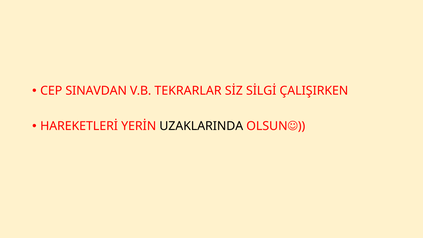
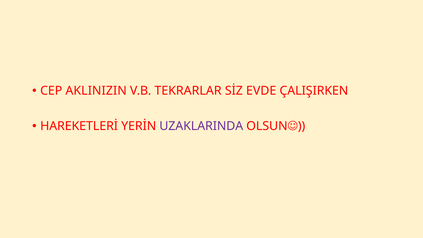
SINAVDAN: SINAVDAN -> AKLINIZIN
SİLGİ: SİLGİ -> EVDE
UZAKLARINDA colour: black -> purple
